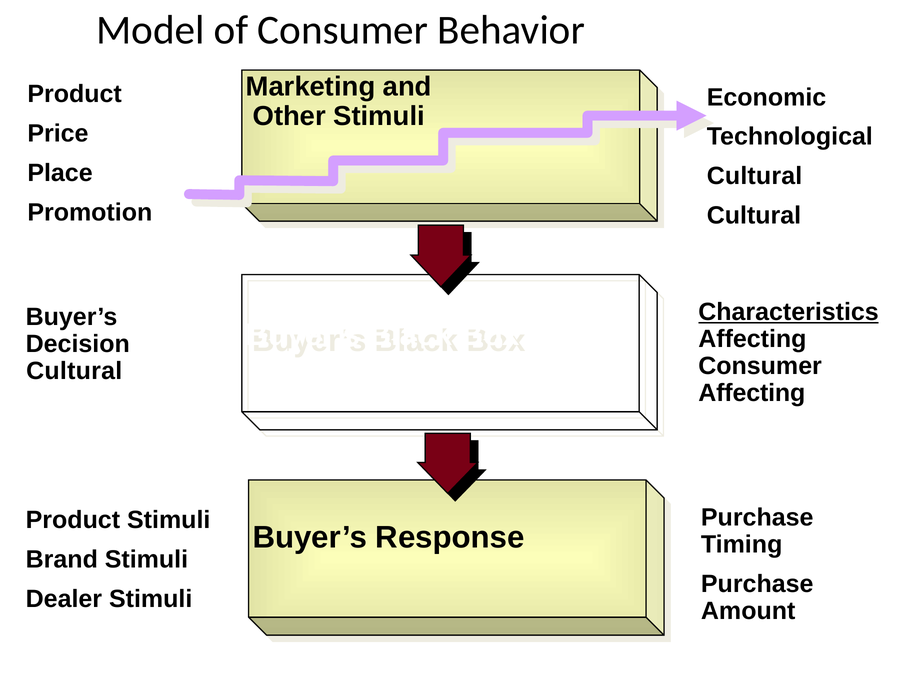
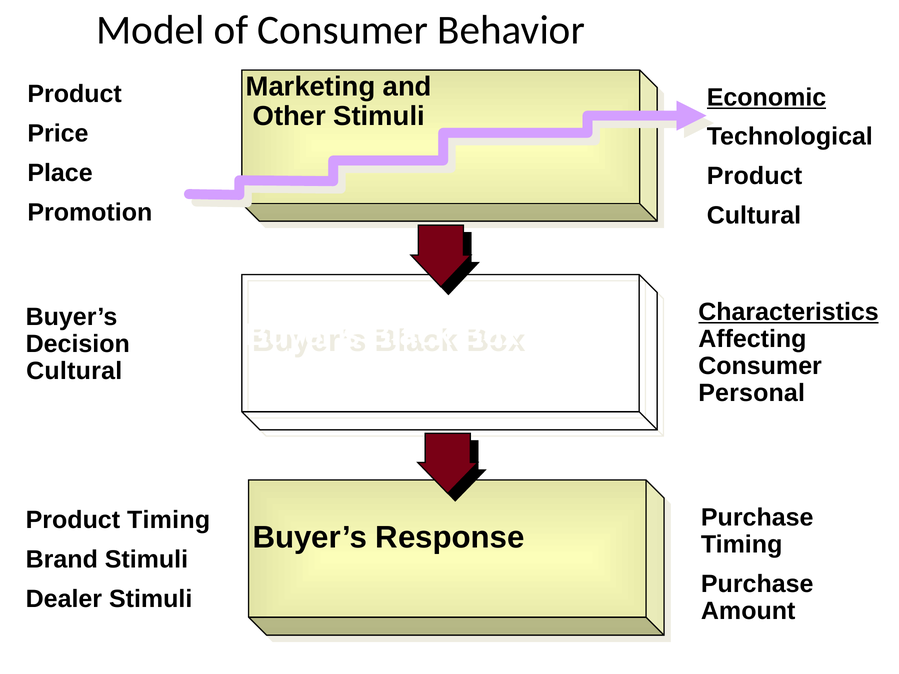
Economic underline: none -> present
Cultural at (755, 176): Cultural -> Product
Affecting at (752, 393): Affecting -> Personal
Product Stimuli: Stimuli -> Timing
